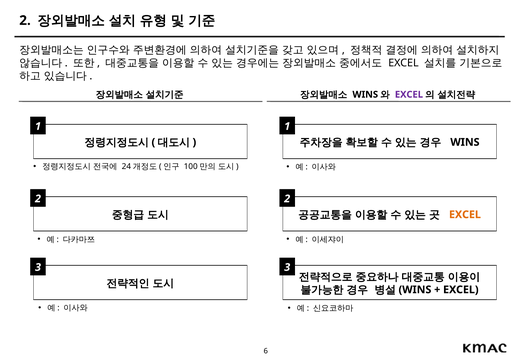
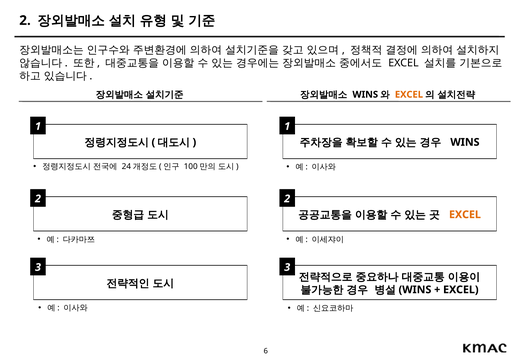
EXCEL at (409, 95) colour: purple -> orange
